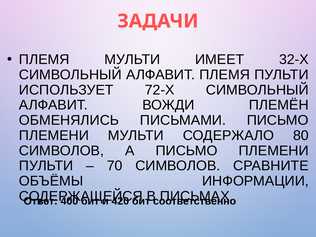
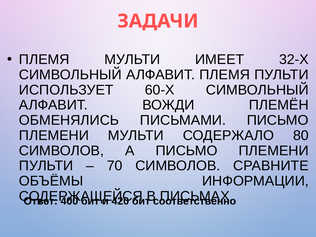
72-Х: 72-Х -> 60-Х
